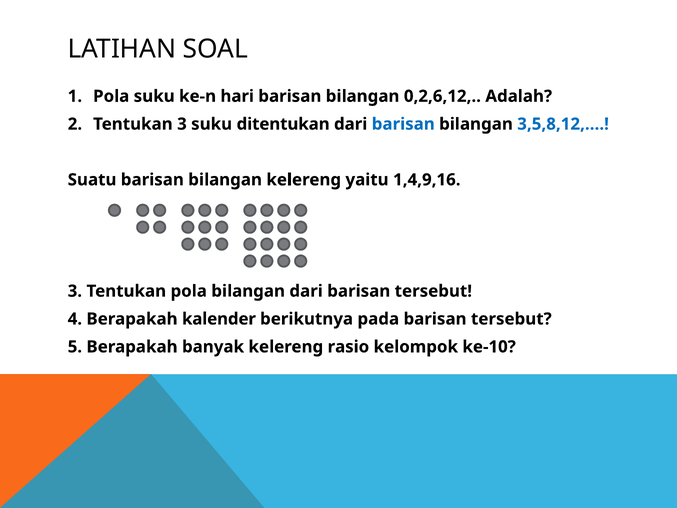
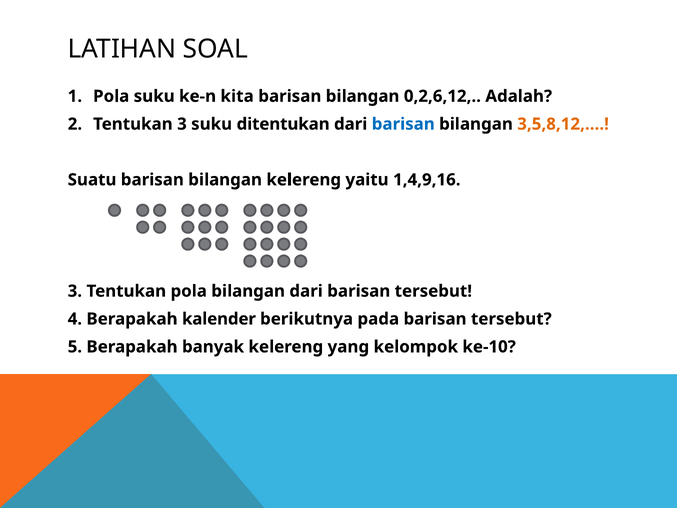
hari: hari -> kita
3,5,8,12,… colour: blue -> orange
rasio: rasio -> yang
